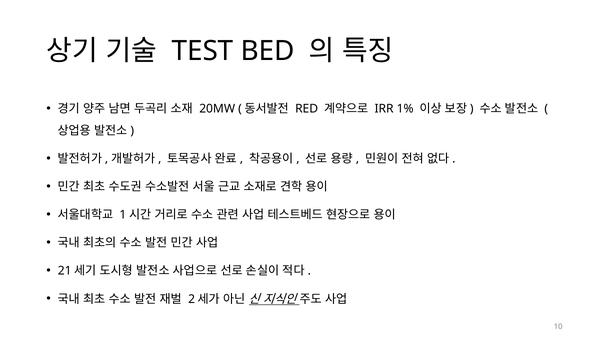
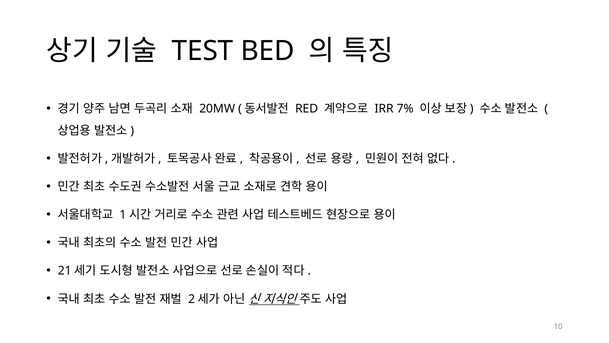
1%: 1% -> 7%
